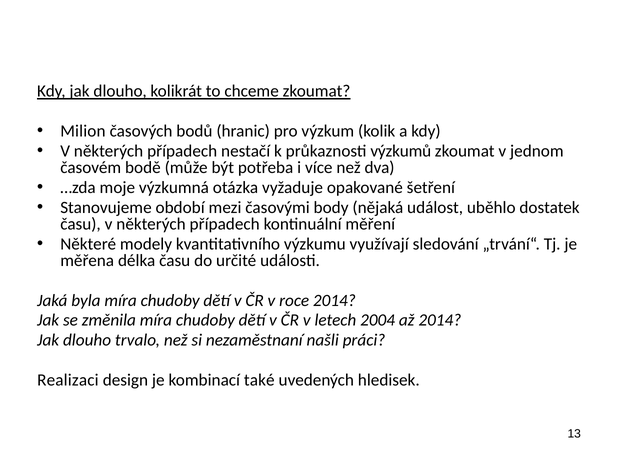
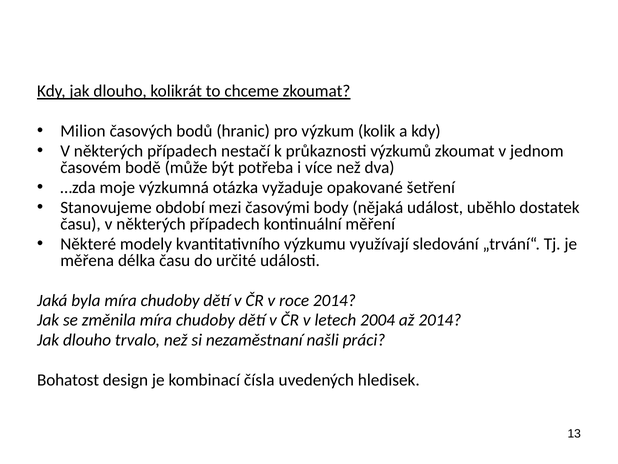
Realizaci: Realizaci -> Bohatost
také: také -> čísla
